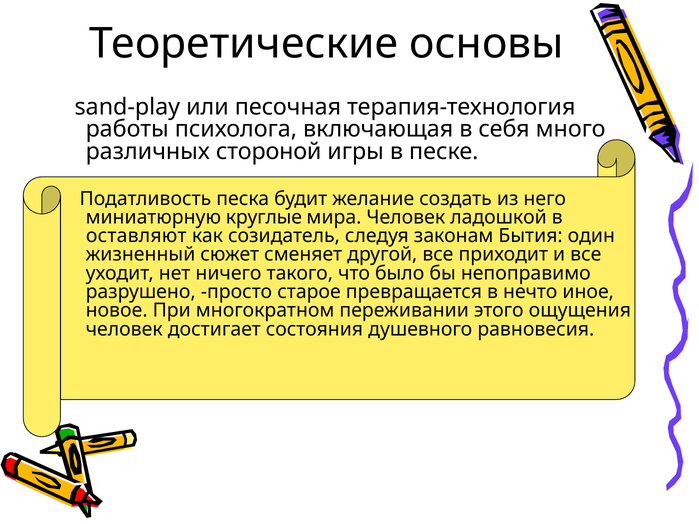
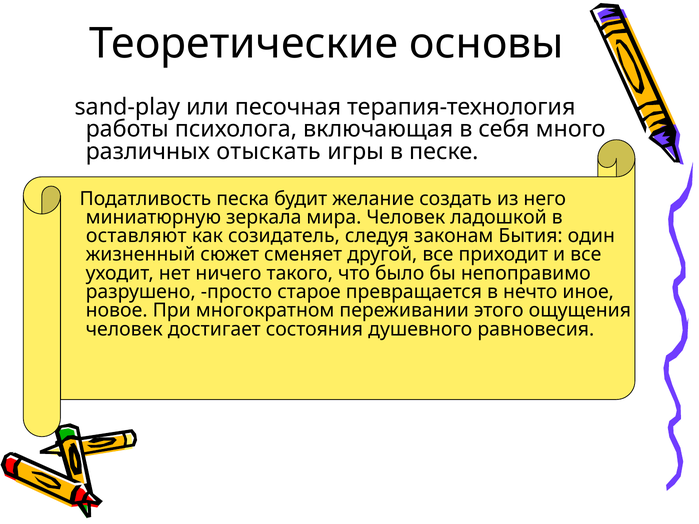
стороной: стороной -> отыскать
круглые: круглые -> зеркала
